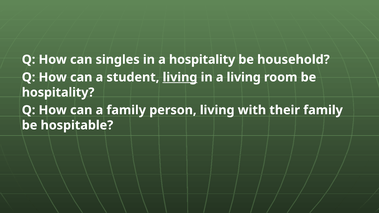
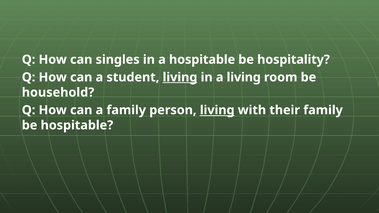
a hospitality: hospitality -> hospitable
household: household -> hospitality
hospitality at (58, 92): hospitality -> household
living at (217, 110) underline: none -> present
